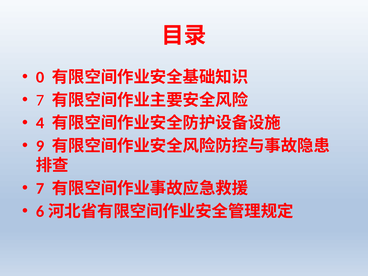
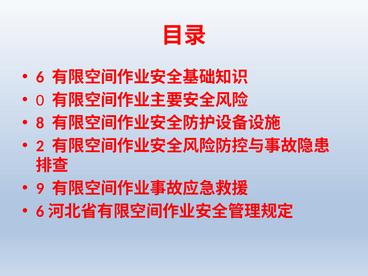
0: 0 -> 6
7 at (40, 100): 7 -> 0
4: 4 -> 8
9: 9 -> 2
7 at (40, 188): 7 -> 9
